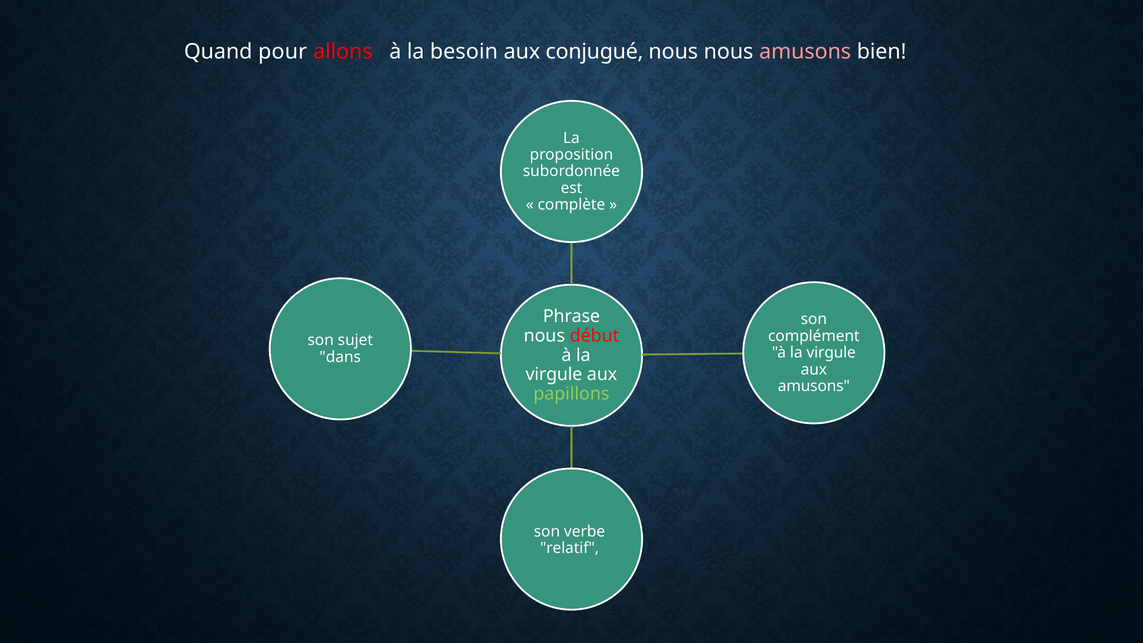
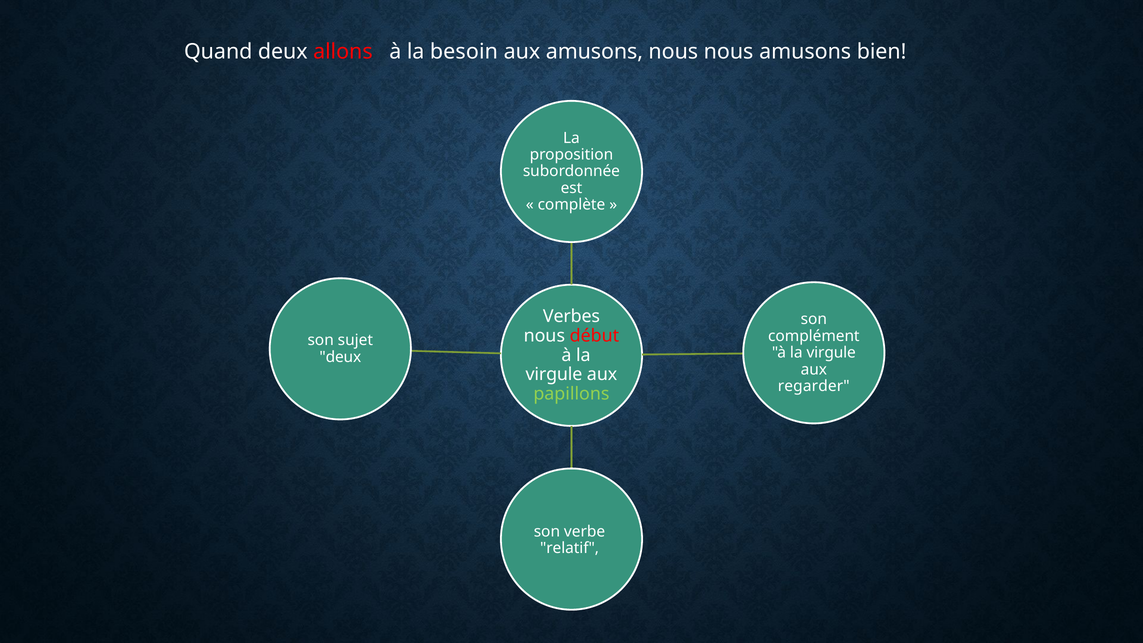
Quand pour: pour -> deux
aux conjugué: conjugué -> amusons
amusons at (805, 52) colour: pink -> white
Phrase: Phrase -> Verbes
dans at (340, 357): dans -> deux
amusons at (814, 386): amusons -> regarder
